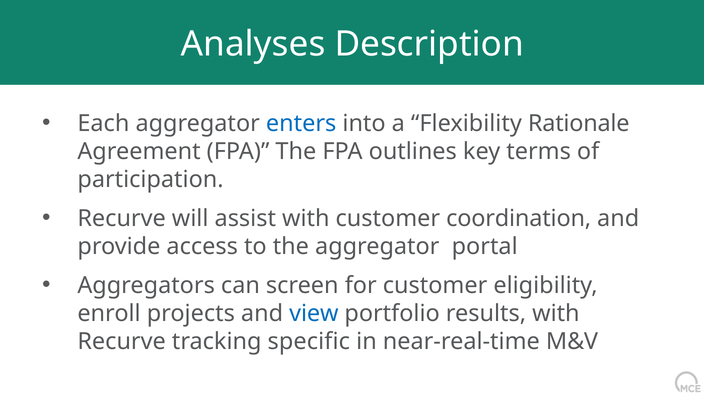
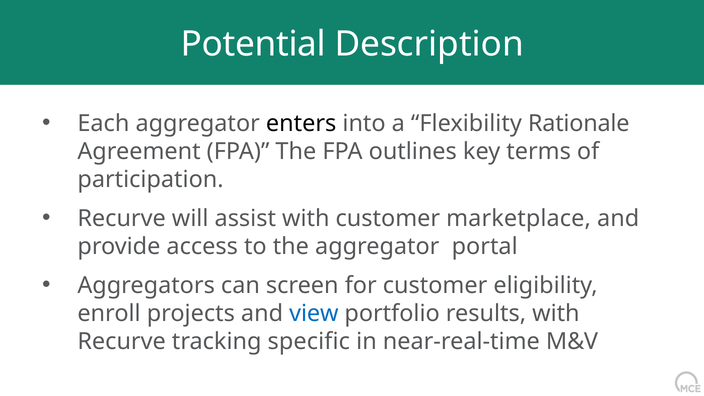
Analyses: Analyses -> Potential
enters colour: blue -> black
coordination: coordination -> marketplace
